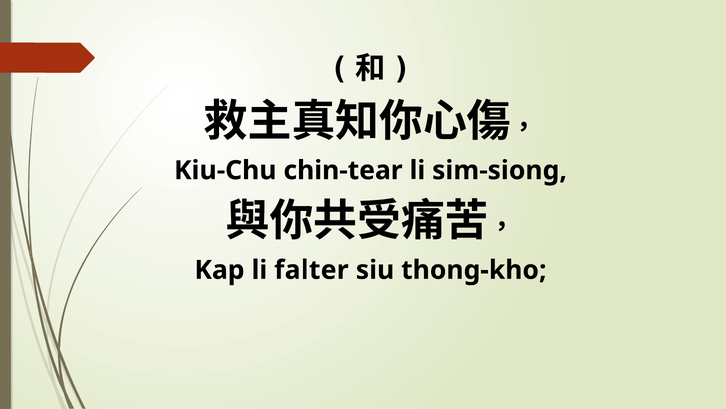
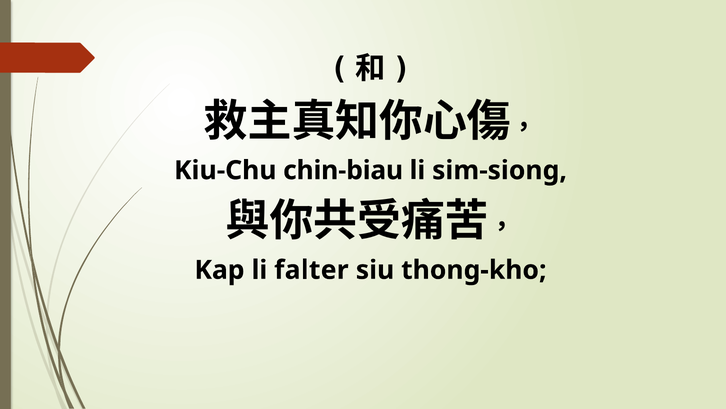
chin-tear: chin-tear -> chin-biau
